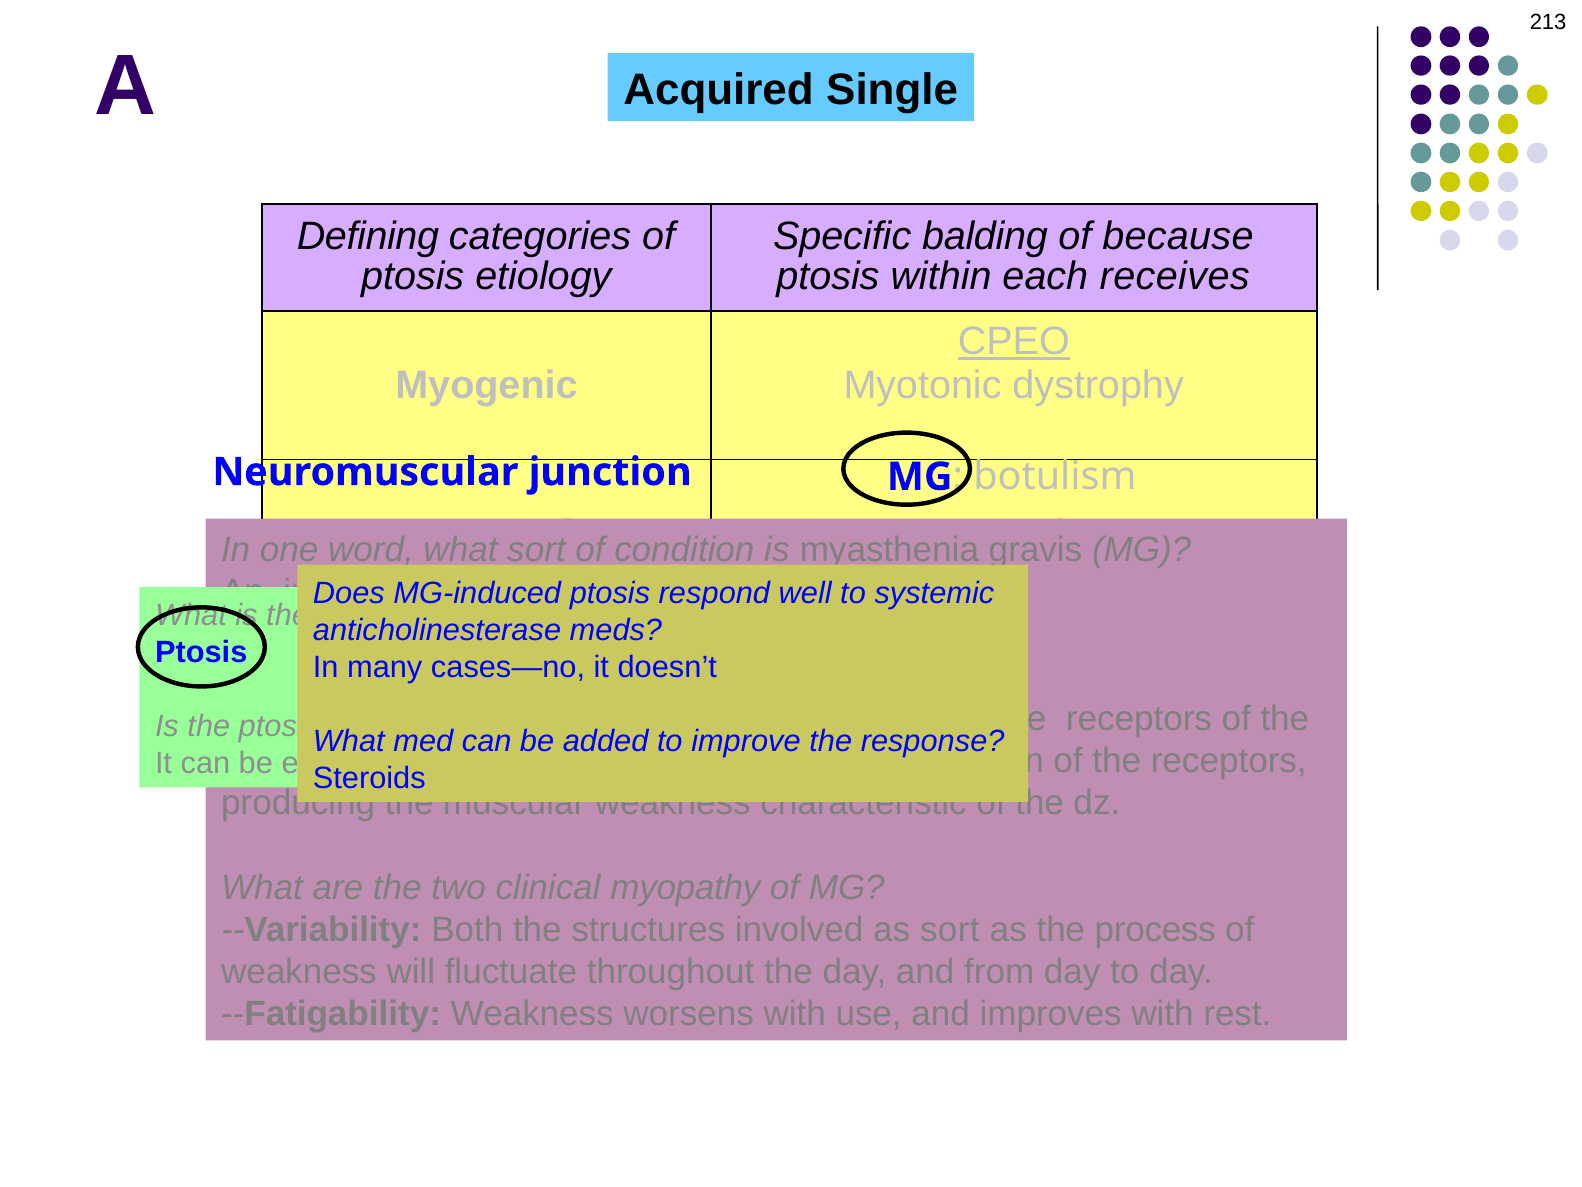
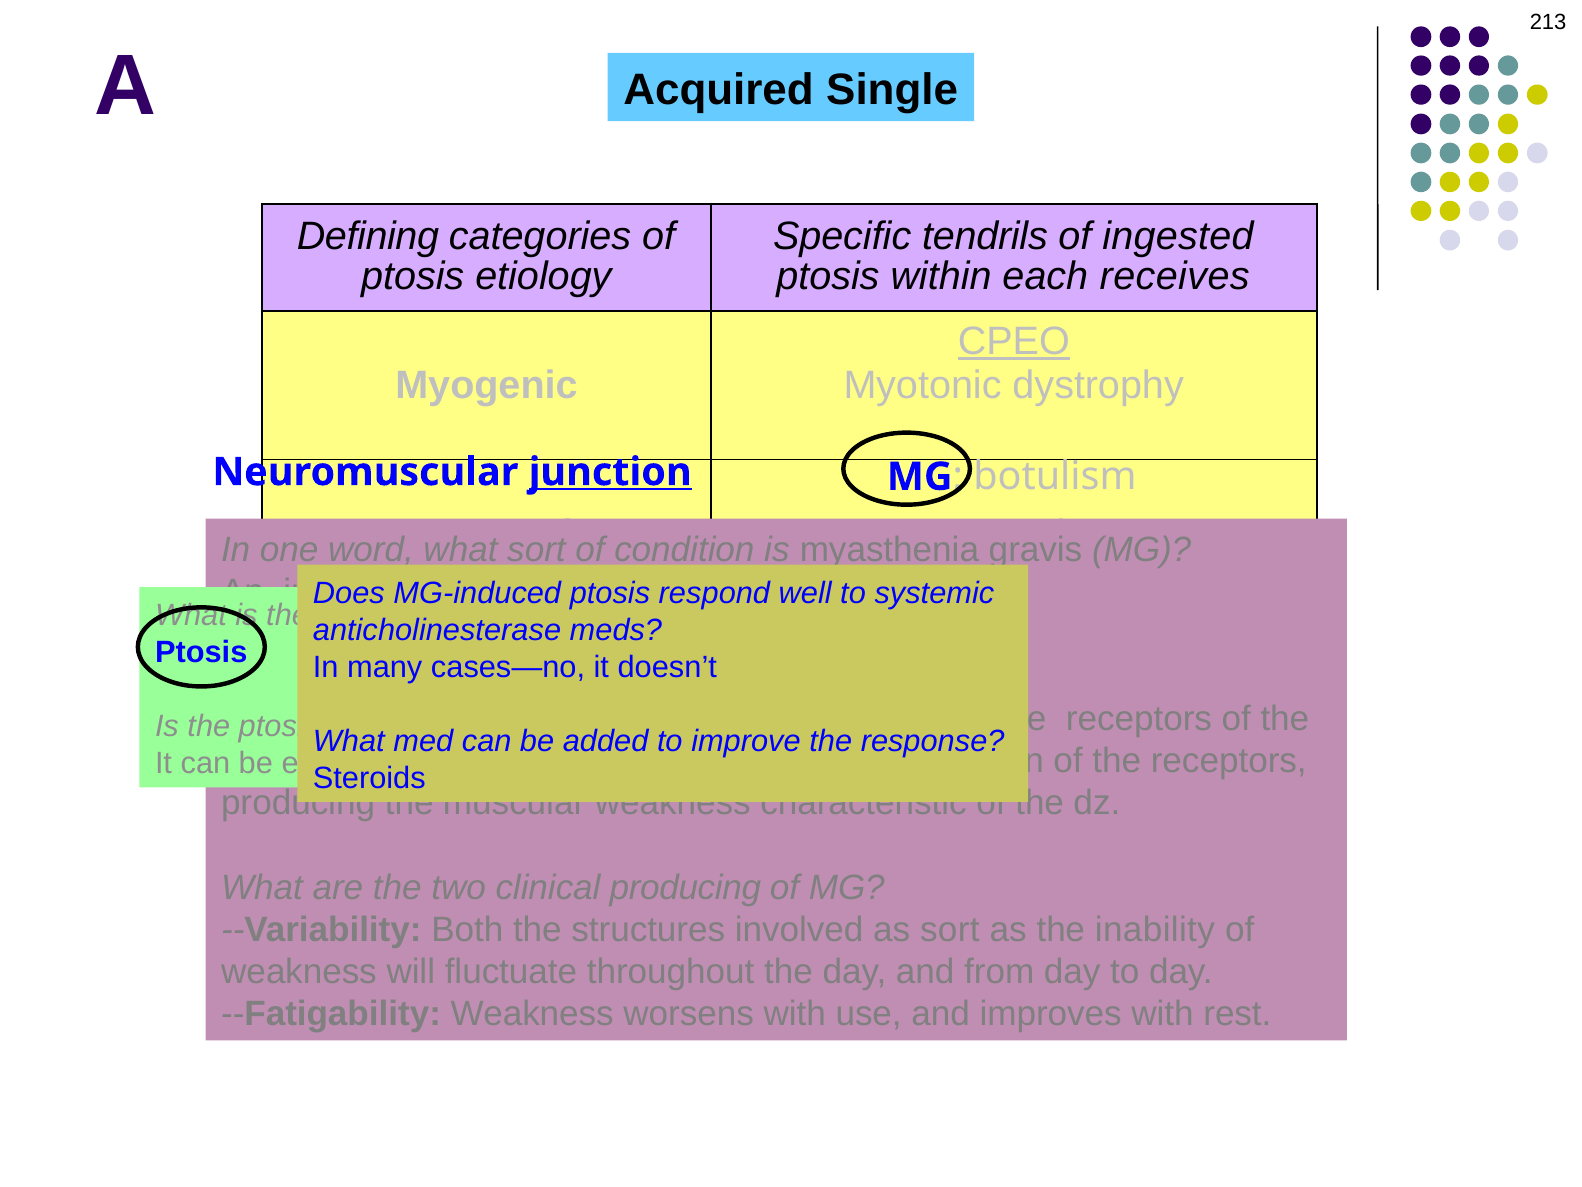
balding: balding -> tendrils
because: because -> ingested
junction at (610, 472) underline: none -> present
clinical myopathy: myopathy -> producing
process: process -> inability
